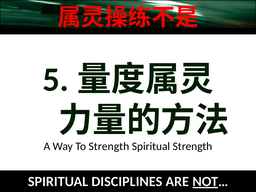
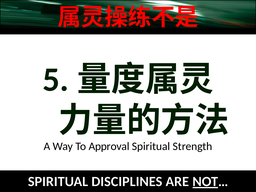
To Strength: Strength -> Approval
